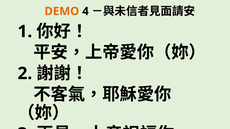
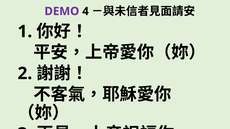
DEMO colour: orange -> purple
